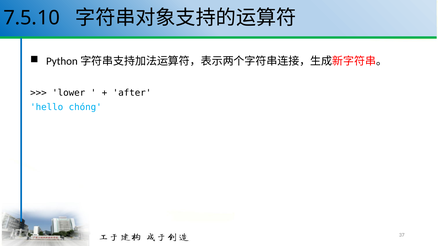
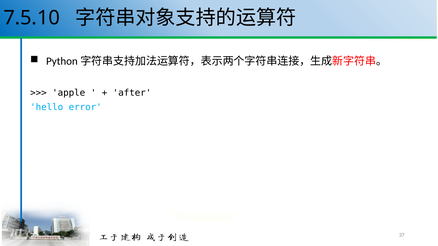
lower: lower -> apple
chóng: chóng -> error
